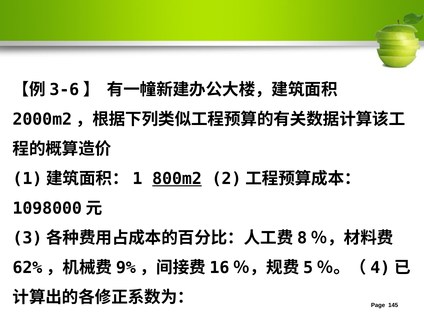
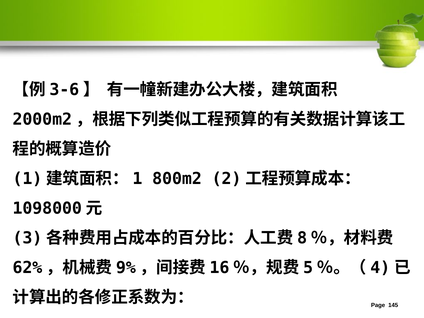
800m2 underline: present -> none
